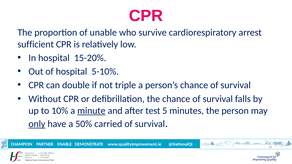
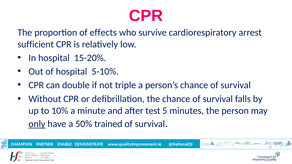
unable: unable -> effects
minute underline: present -> none
carried: carried -> trained
